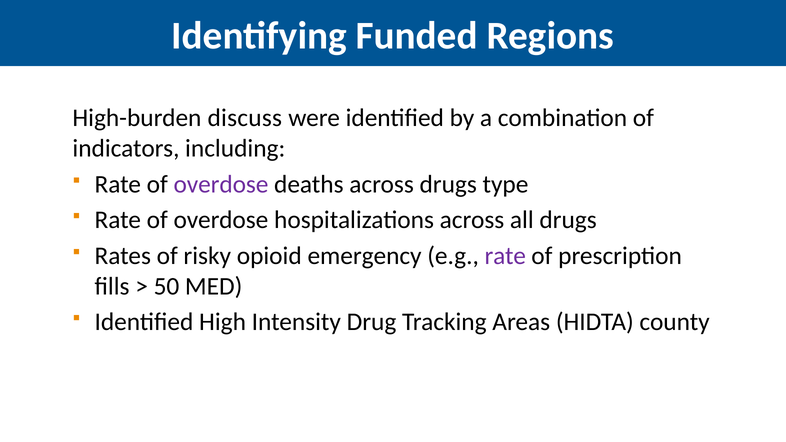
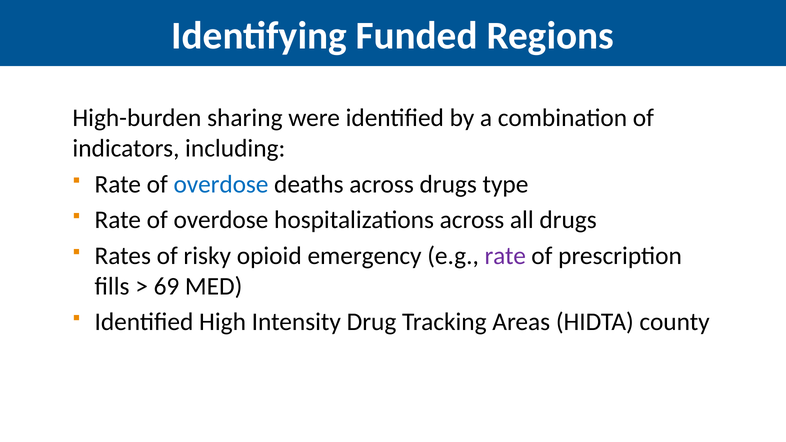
discuss: discuss -> sharing
overdose at (221, 184) colour: purple -> blue
50: 50 -> 69
